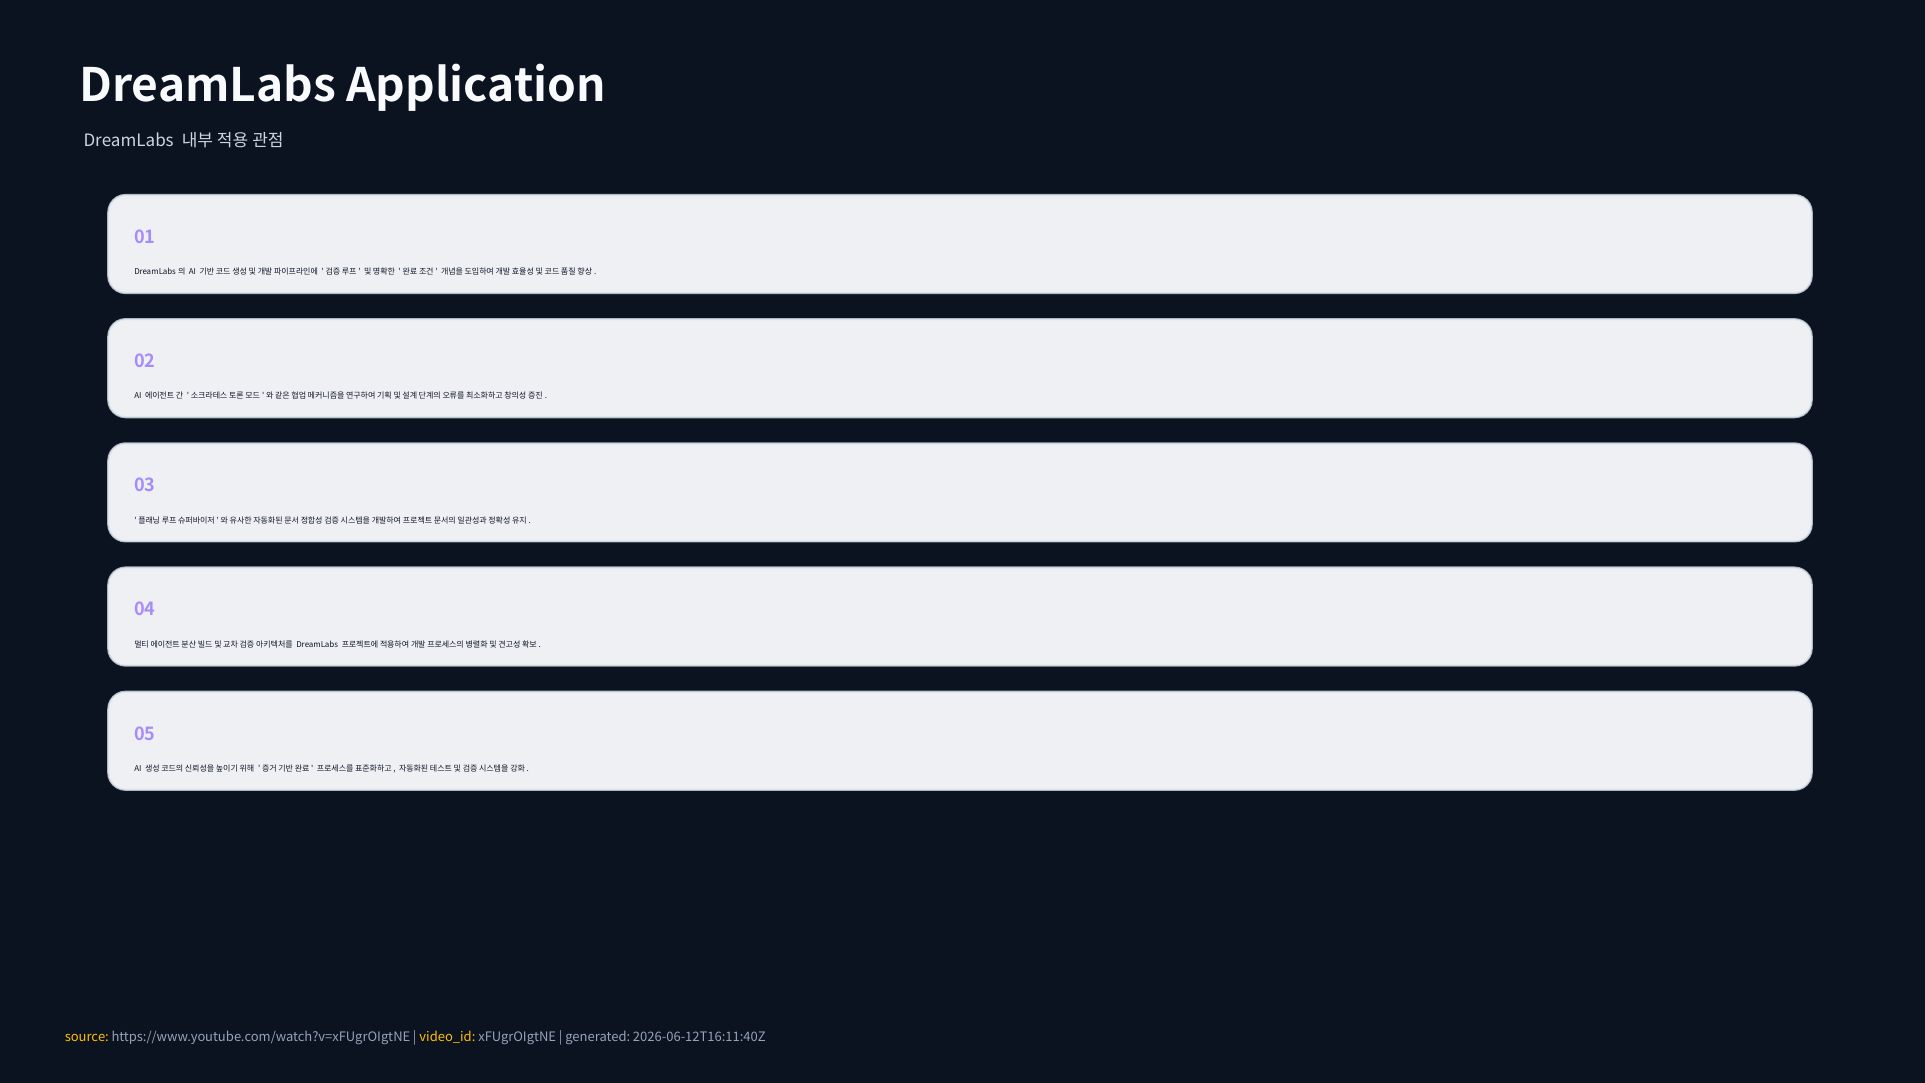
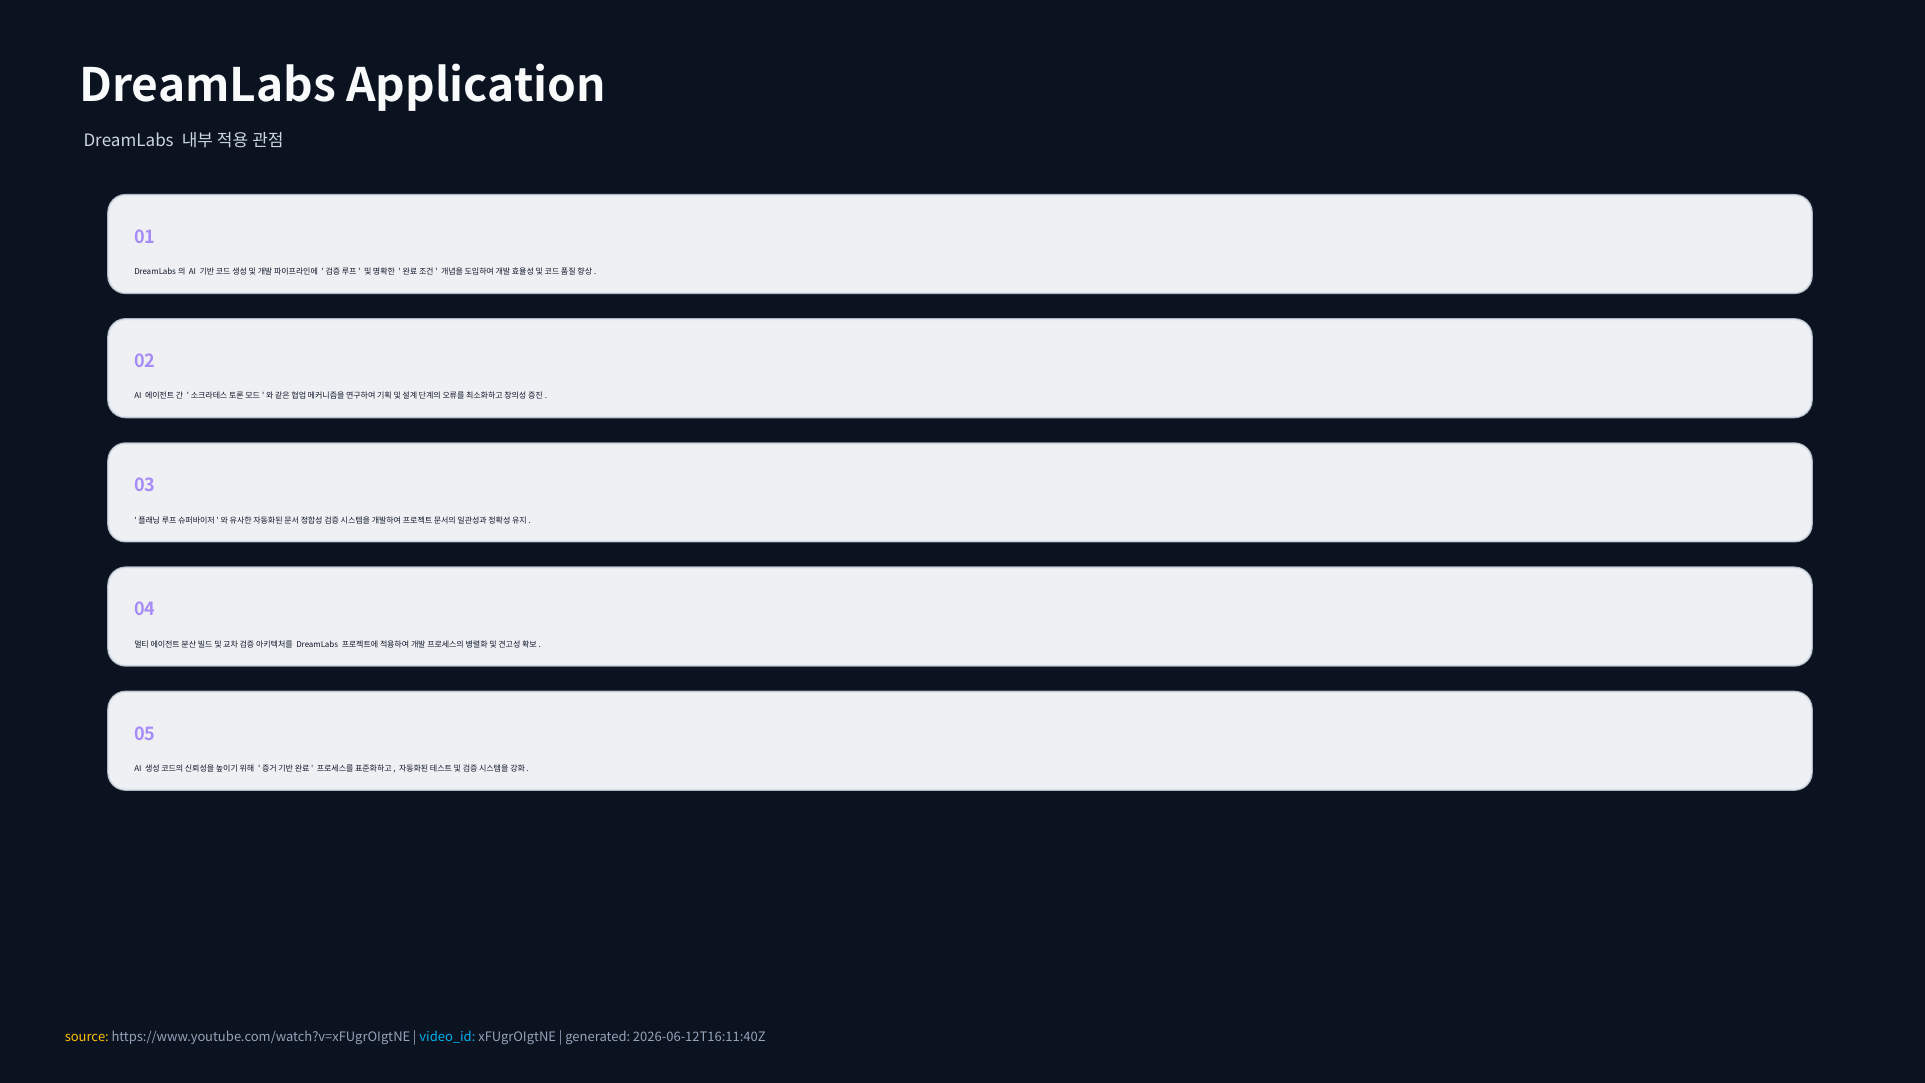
video_id colour: yellow -> light blue
